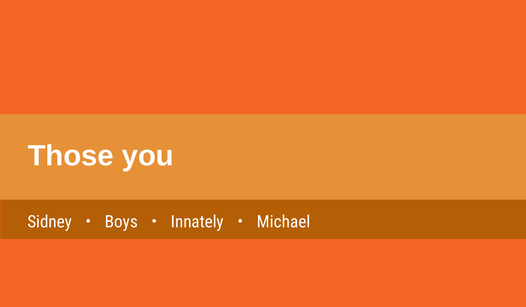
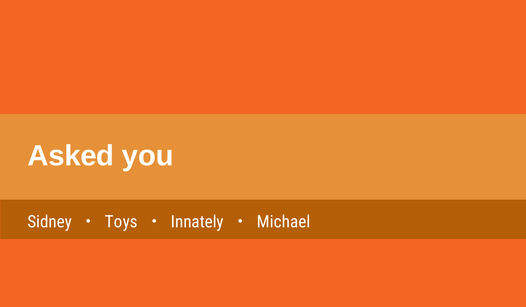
Those: Those -> Asked
Boys: Boys -> Toys
